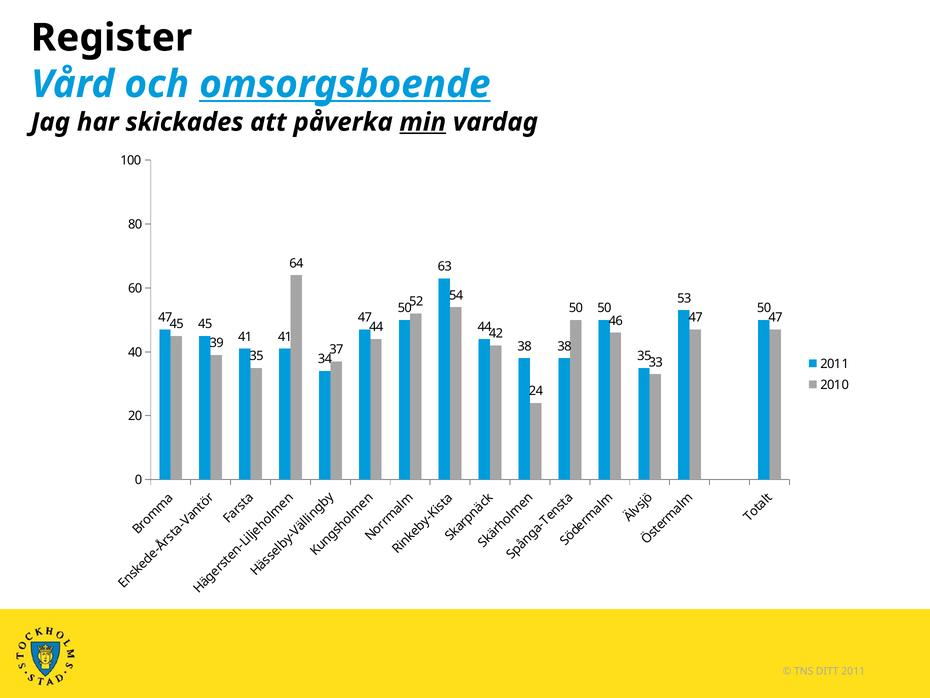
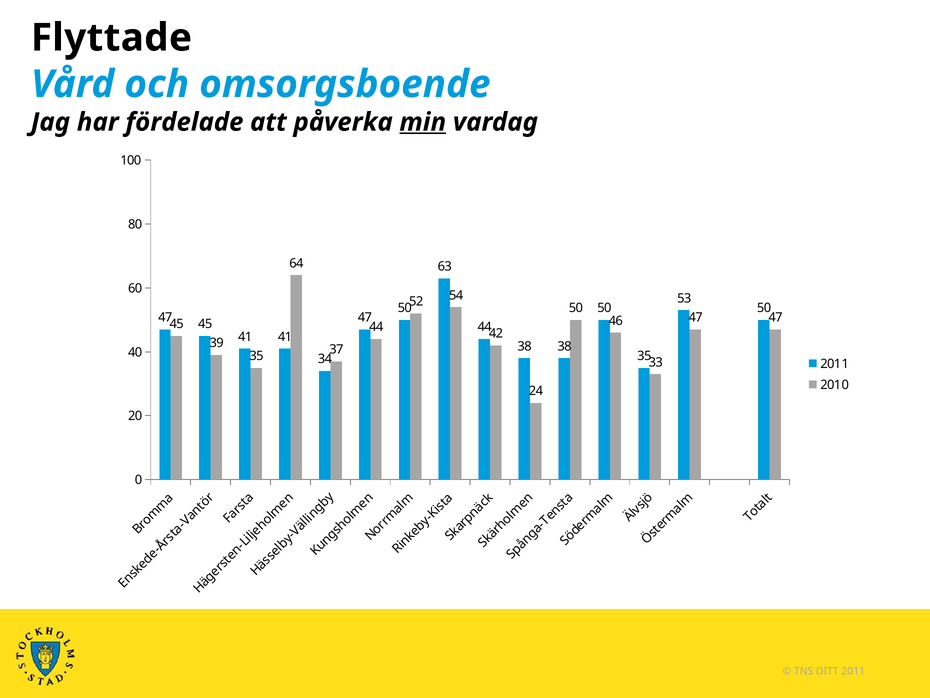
Register: Register -> Flyttade
omsorgsboende underline: present -> none
skickades: skickades -> fördelade
